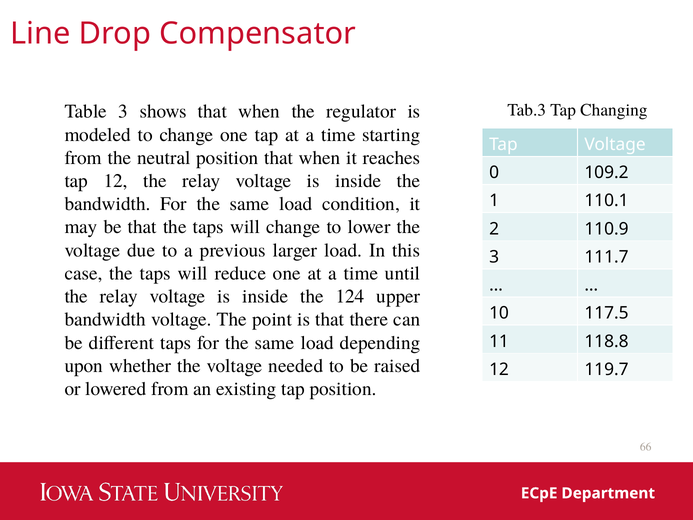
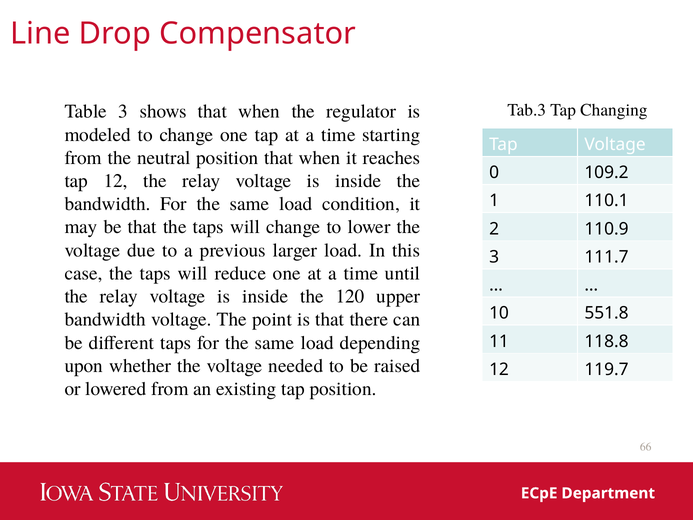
124: 124 -> 120
117.5: 117.5 -> 551.8
